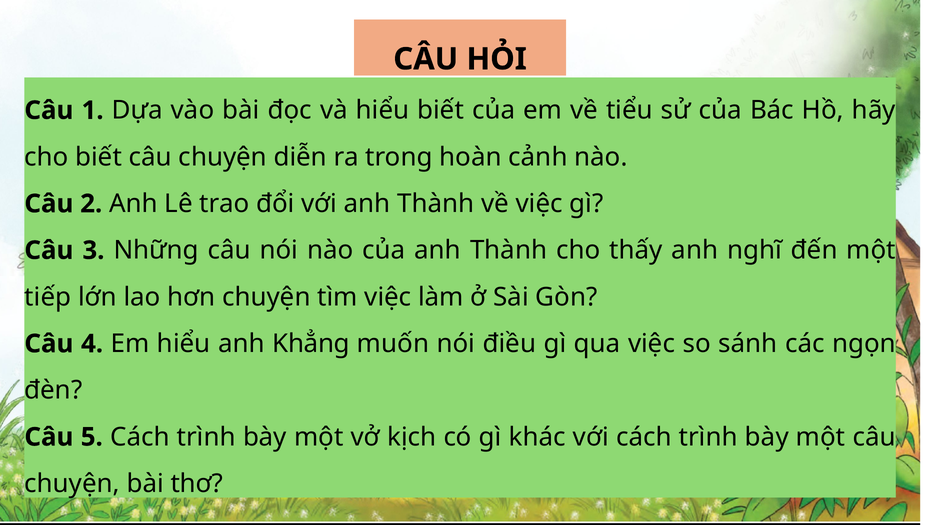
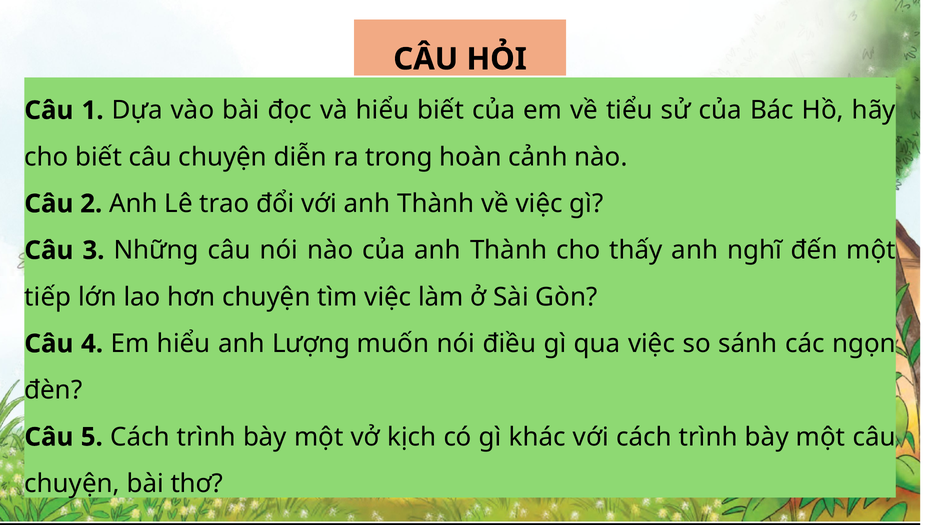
Khẳng: Khẳng -> Lượng
